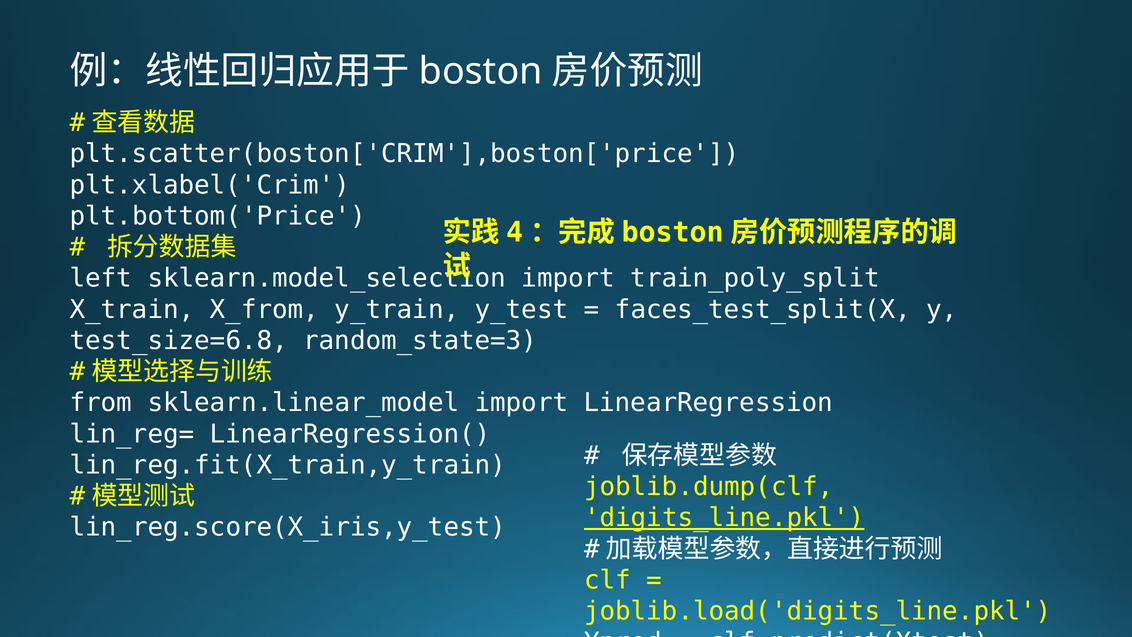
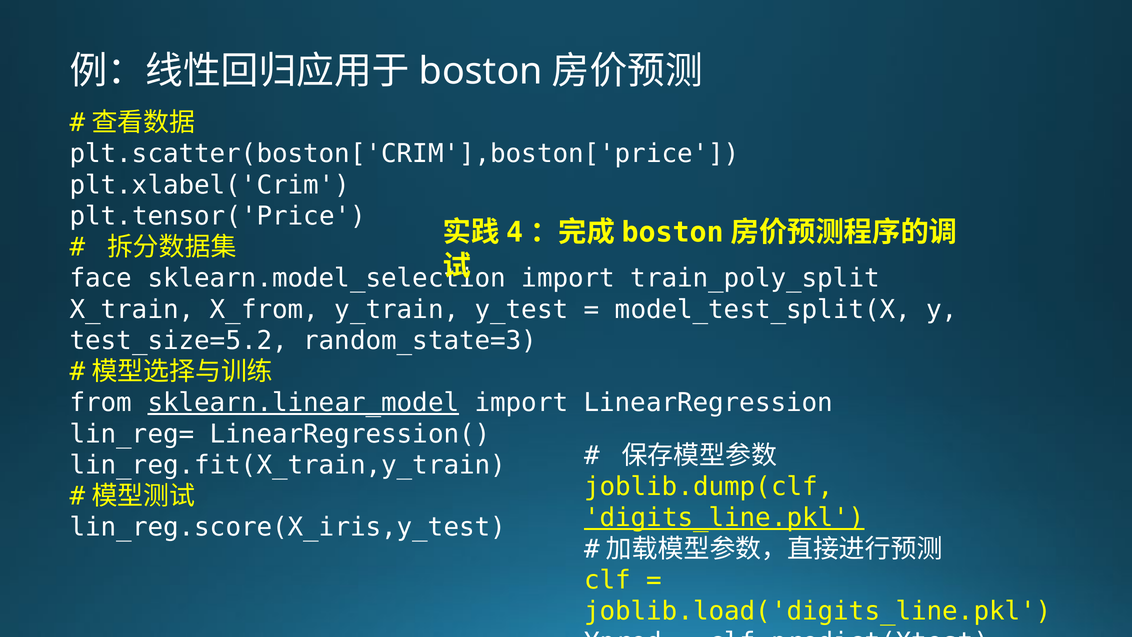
plt.bottom('Price: plt.bottom('Price -> plt.tensor('Price
left: left -> face
faces_test_split(X: faces_test_split(X -> model_test_split(X
test_size=6.8: test_size=6.8 -> test_size=5.2
sklearn.linear_model underline: none -> present
